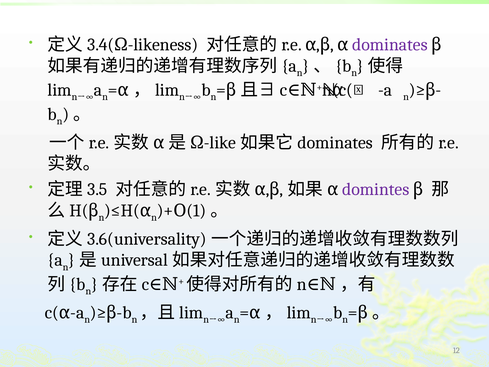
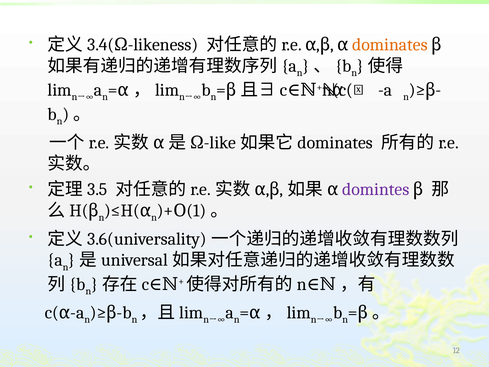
dominates colour: purple -> orange
